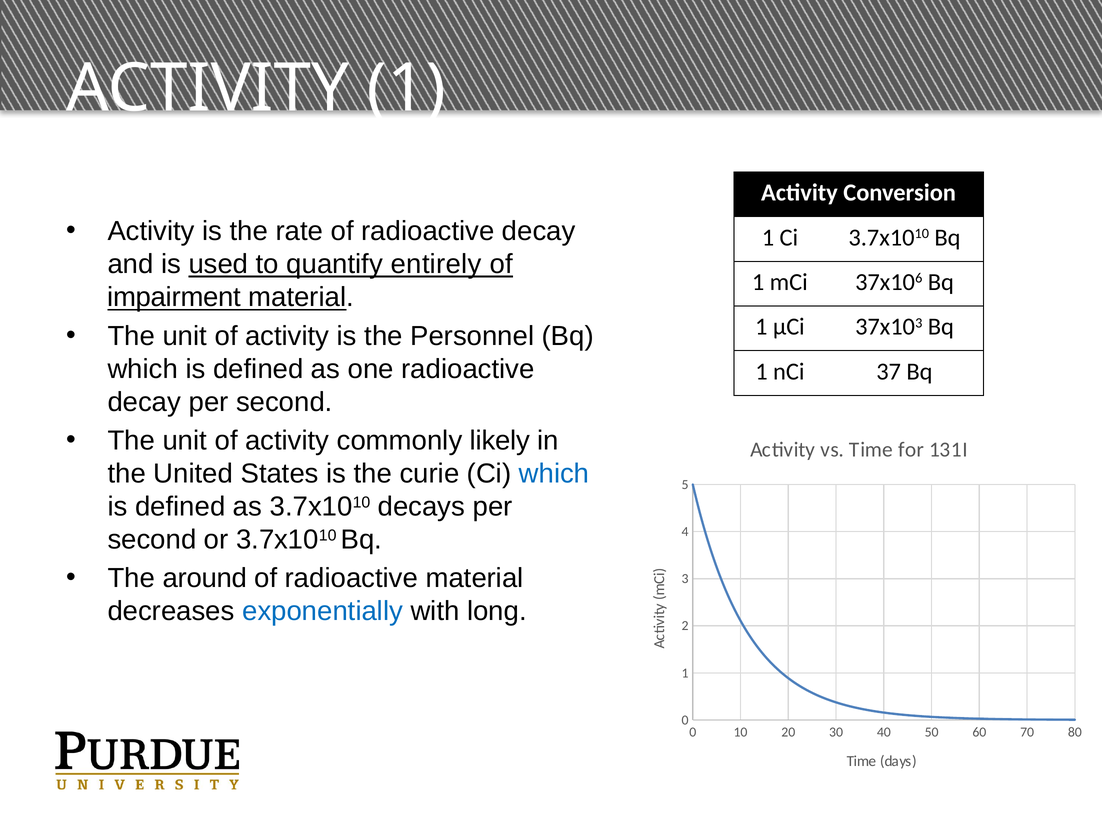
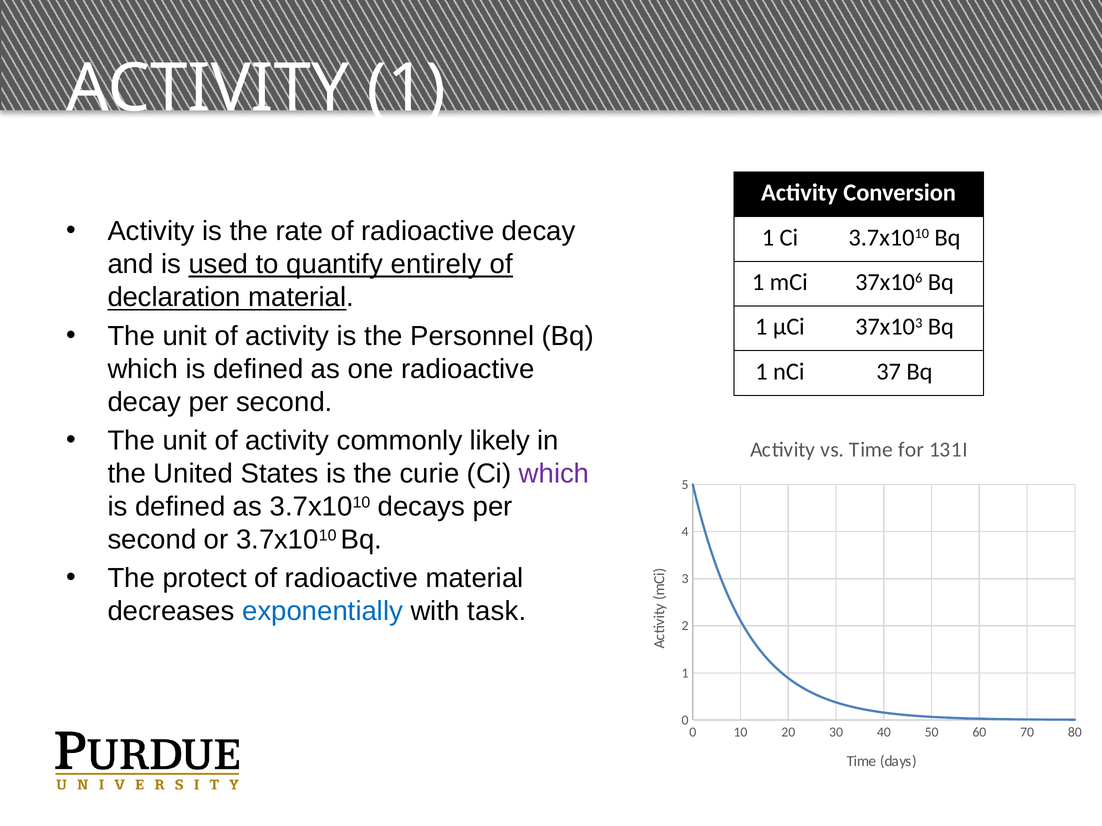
impairment: impairment -> declaration
which at (554, 474) colour: blue -> purple
around: around -> protect
long: long -> task
